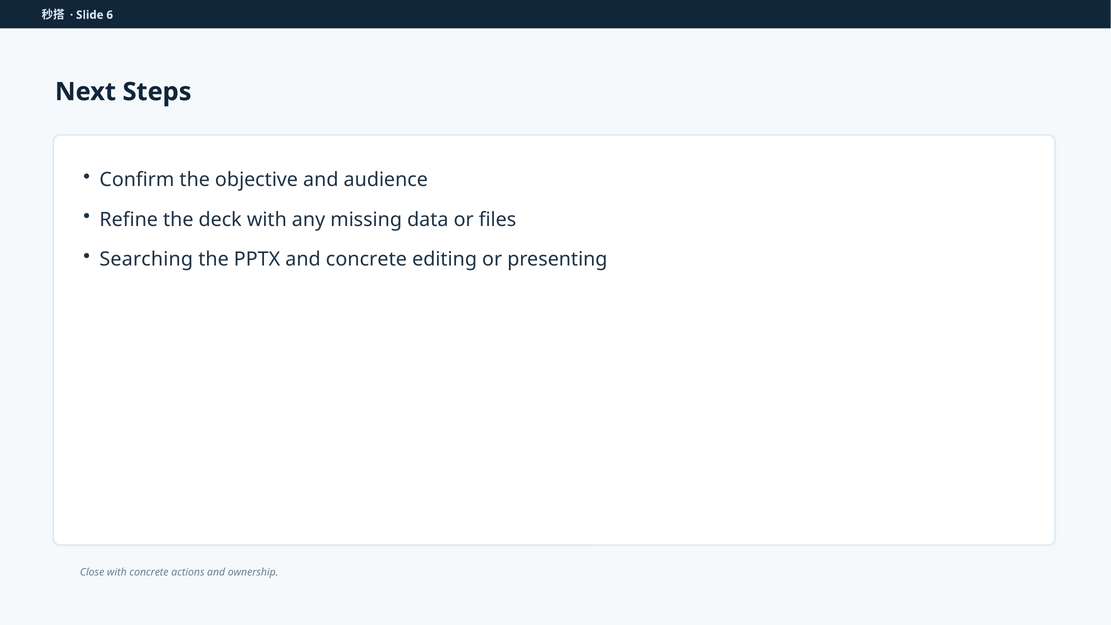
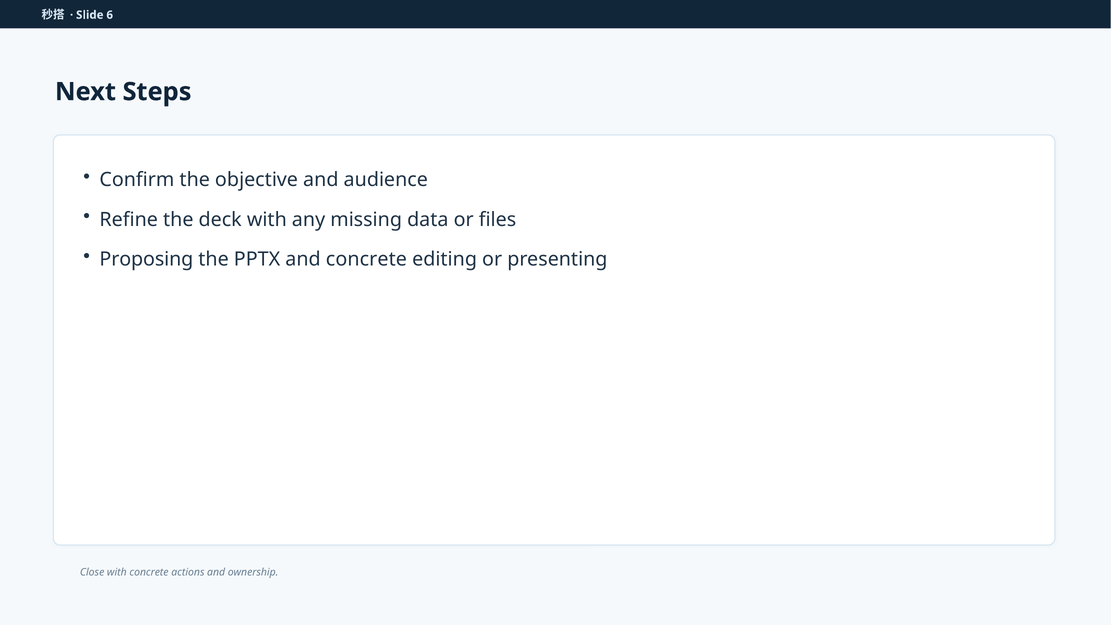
Searching: Searching -> Proposing
